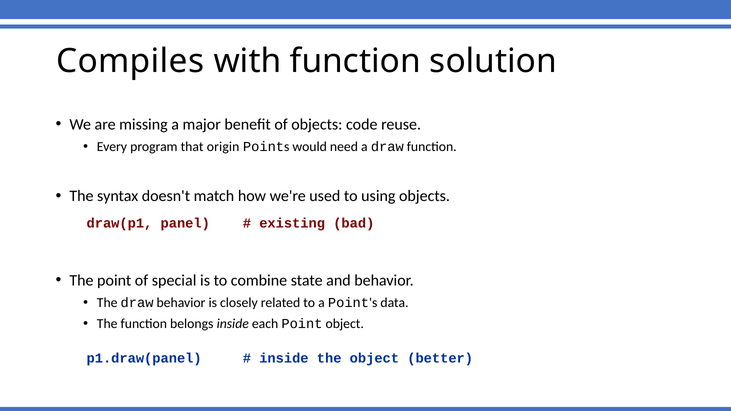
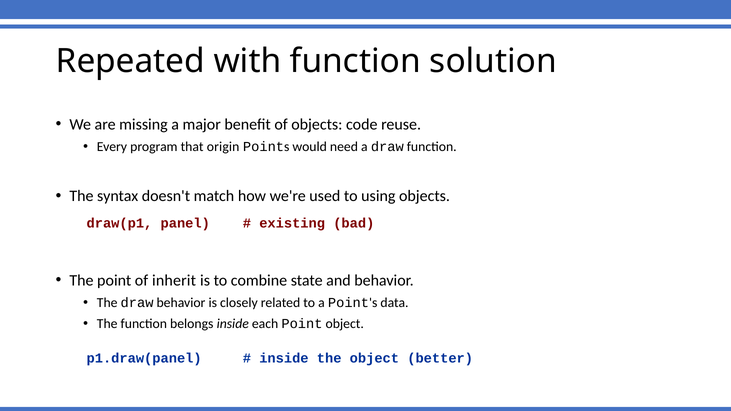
Compiles: Compiles -> Repeated
special: special -> inherit
